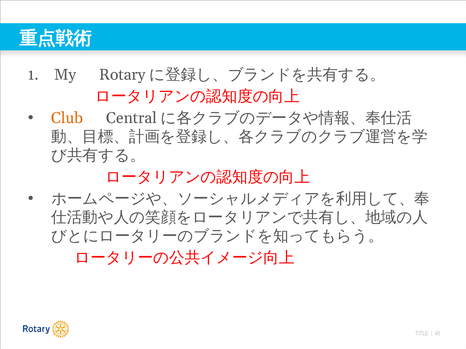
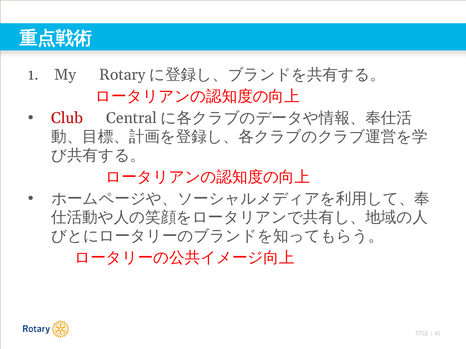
Club colour: orange -> red
